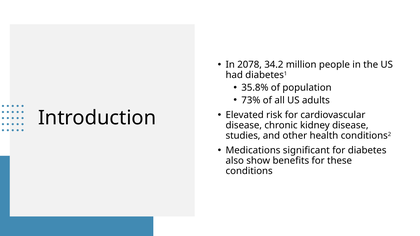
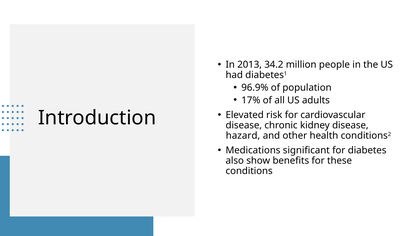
2078: 2078 -> 2013
35.8%: 35.8% -> 96.9%
73%: 73% -> 17%
studies: studies -> hazard
